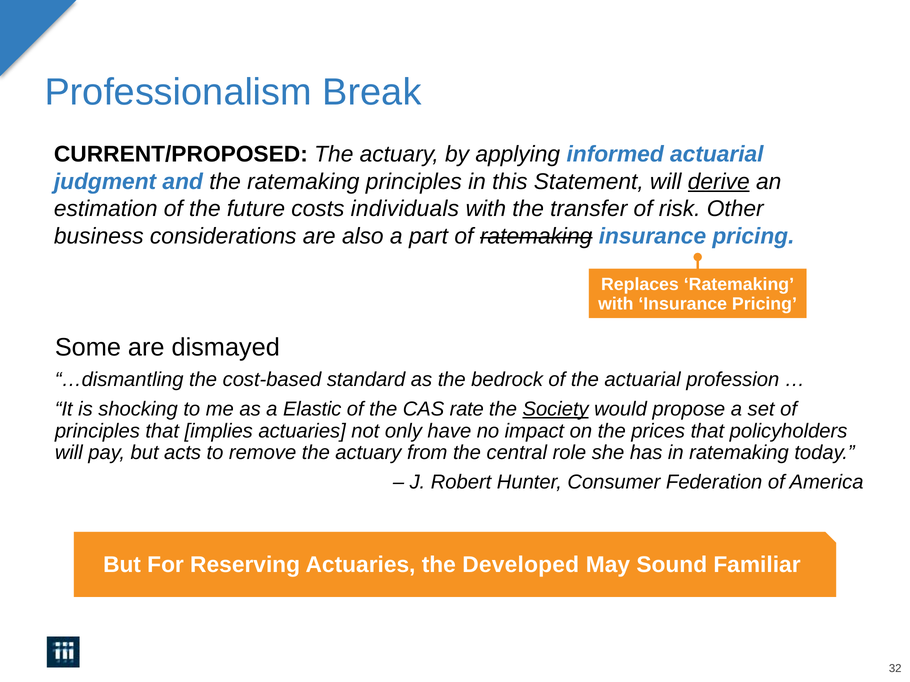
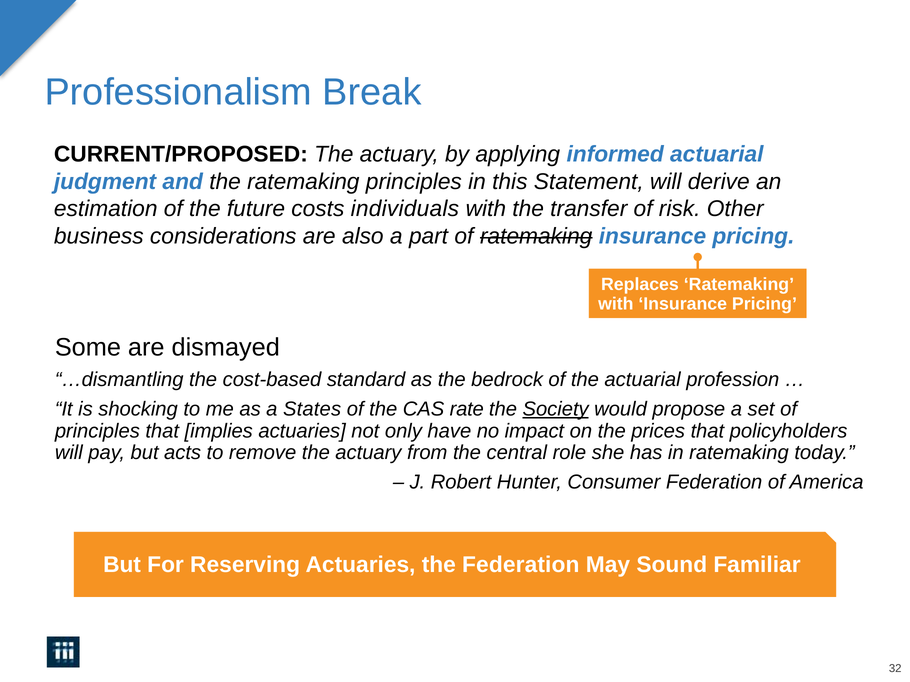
derive underline: present -> none
Elastic: Elastic -> States
the Developed: Developed -> Federation
